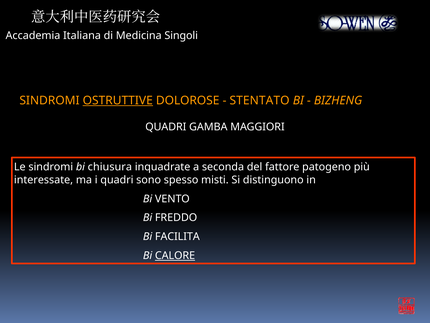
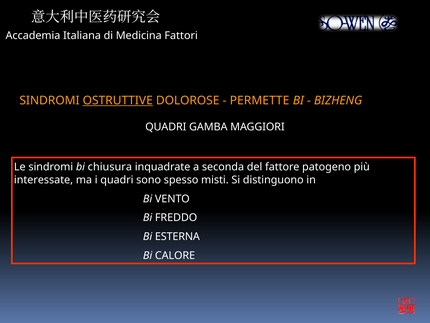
Singoli: Singoli -> Fattori
STENTATO: STENTATO -> PERMETTE
FACILITA: FACILITA -> ESTERNA
CALORE underline: present -> none
